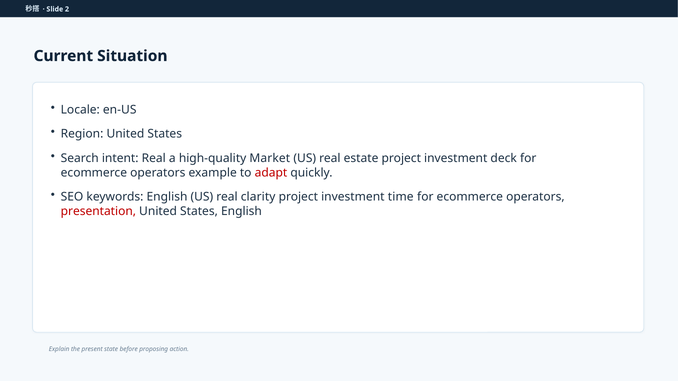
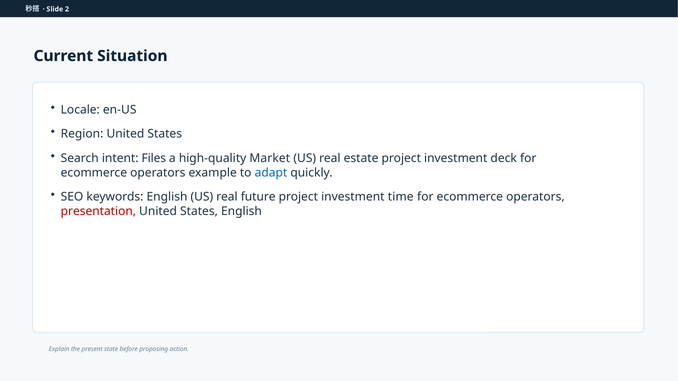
intent Real: Real -> Files
adapt colour: red -> blue
clarity: clarity -> future
